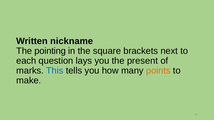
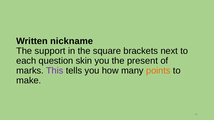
pointing: pointing -> support
lays: lays -> skin
This colour: blue -> purple
